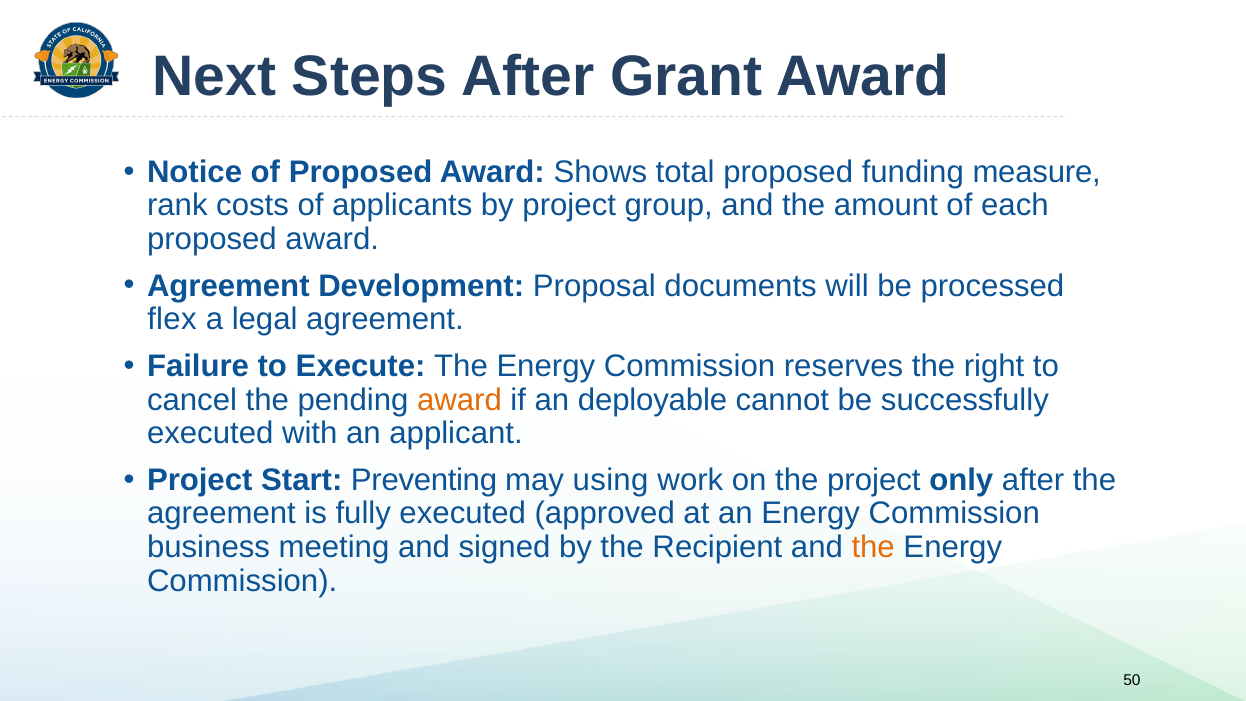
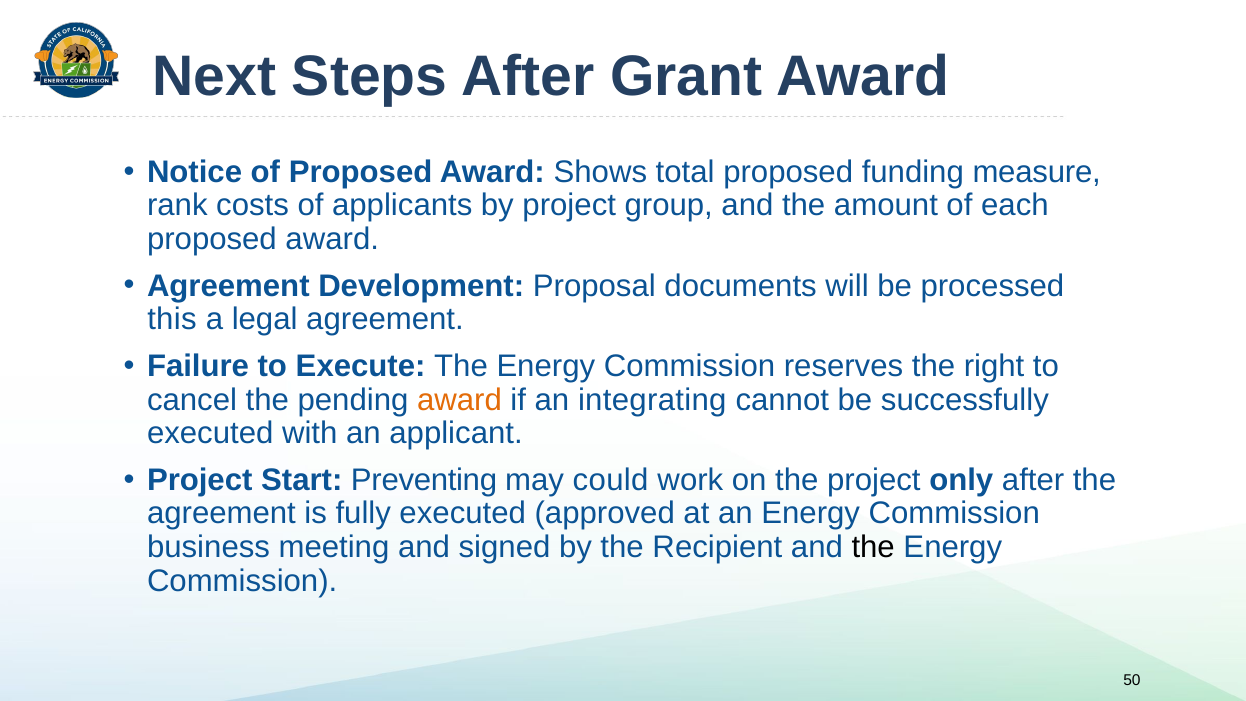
flex: flex -> this
deployable: deployable -> integrating
using: using -> could
the at (873, 547) colour: orange -> black
